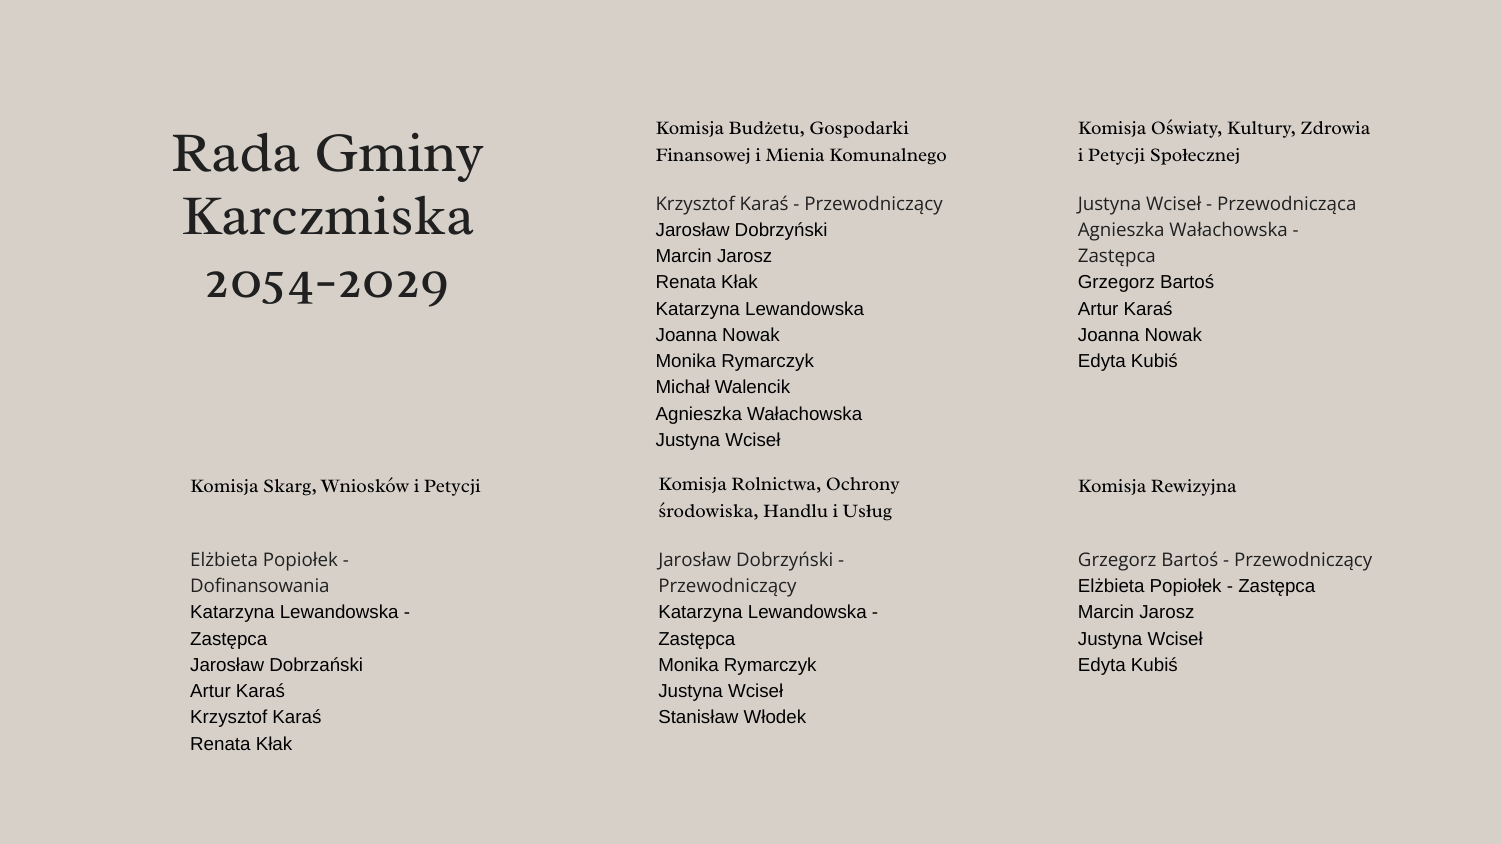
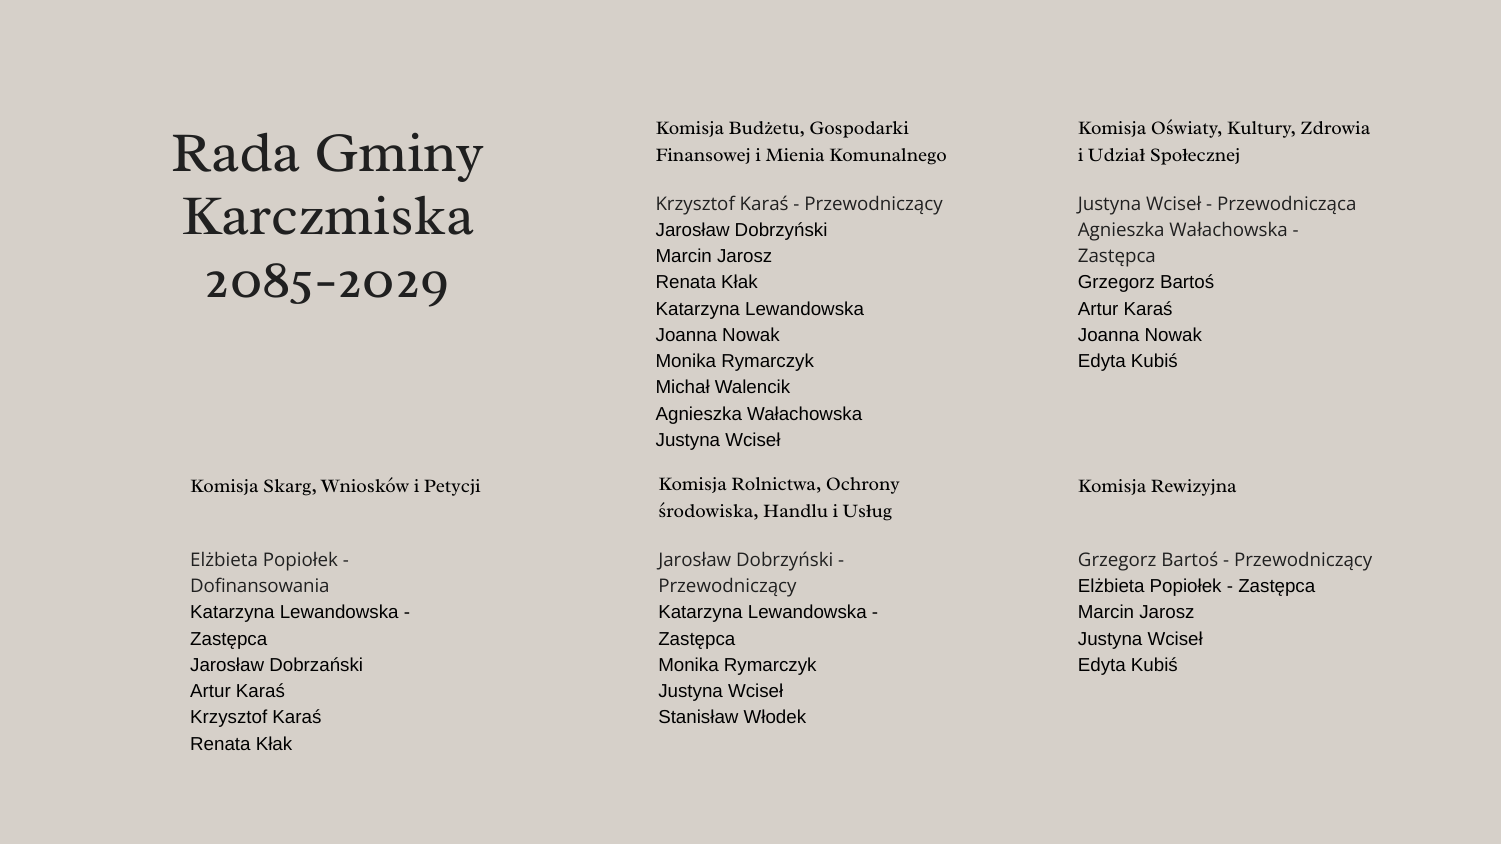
Petycji at (1117, 155): Petycji -> Udział
2054-2029: 2054-2029 -> 2085-2029
